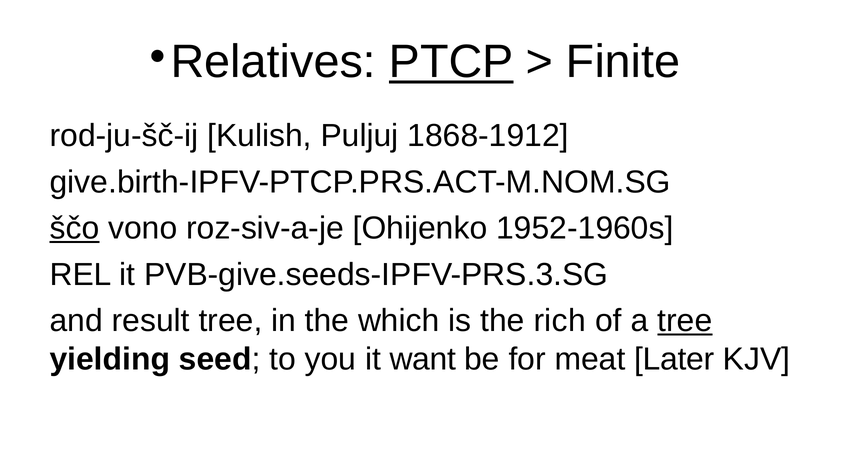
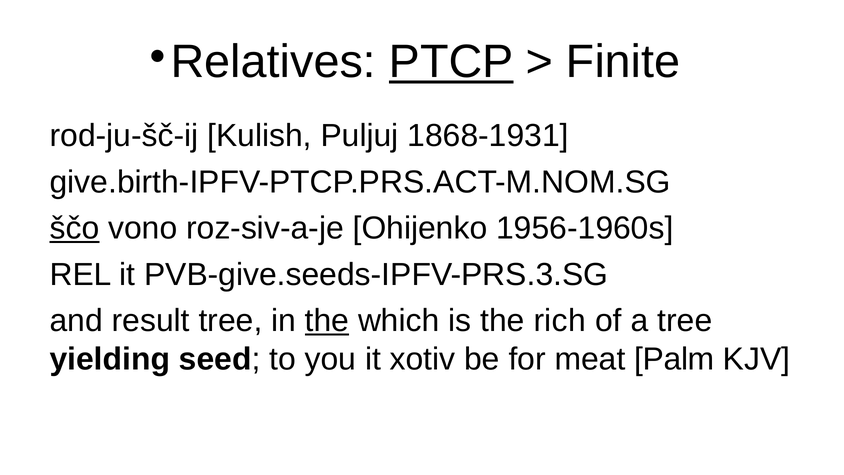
1868-1912: 1868-1912 -> 1868-1931
1952-1960s: 1952-1960s -> 1956-1960s
the at (327, 321) underline: none -> present
tree at (685, 321) underline: present -> none
want: want -> xotiv
Later: Later -> Palm
